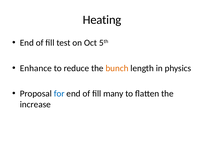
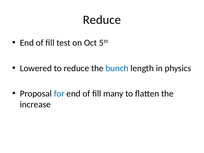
Heating at (102, 20): Heating -> Reduce
Enhance: Enhance -> Lowered
bunch colour: orange -> blue
